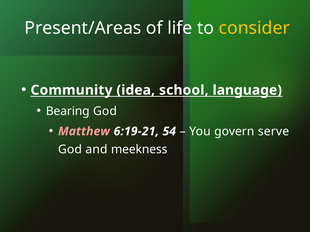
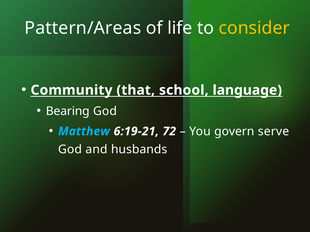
Present/Areas: Present/Areas -> Pattern/Areas
idea: idea -> that
Matthew colour: pink -> light blue
54: 54 -> 72
meekness: meekness -> husbands
